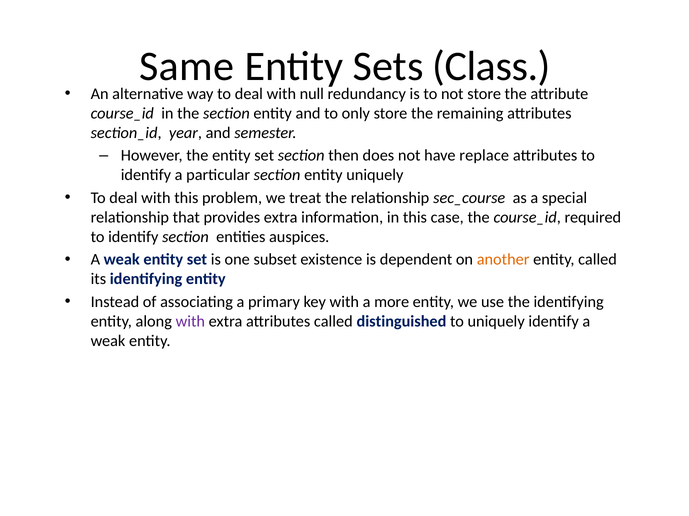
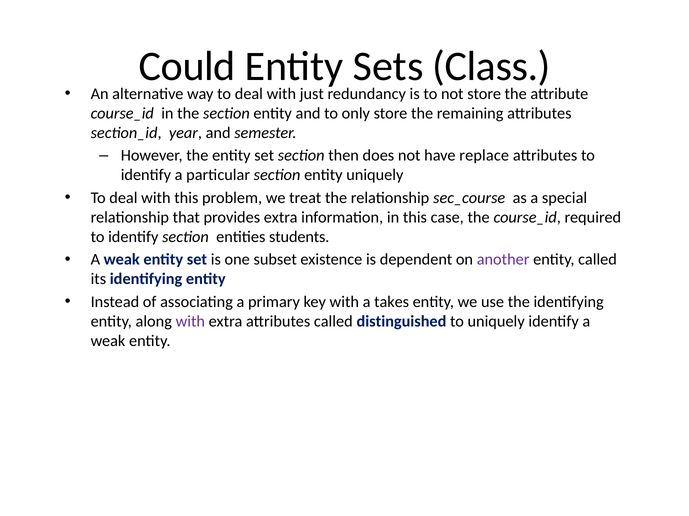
Same: Same -> Could
null: null -> just
auspices: auspices -> students
another colour: orange -> purple
more: more -> takes
